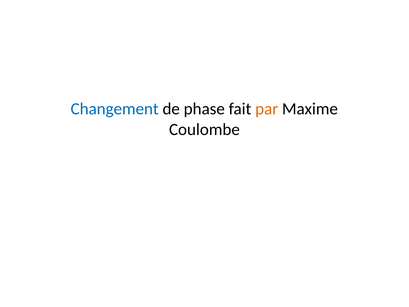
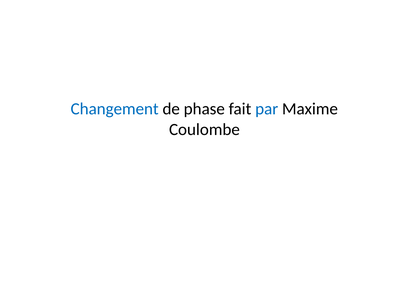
par colour: orange -> blue
